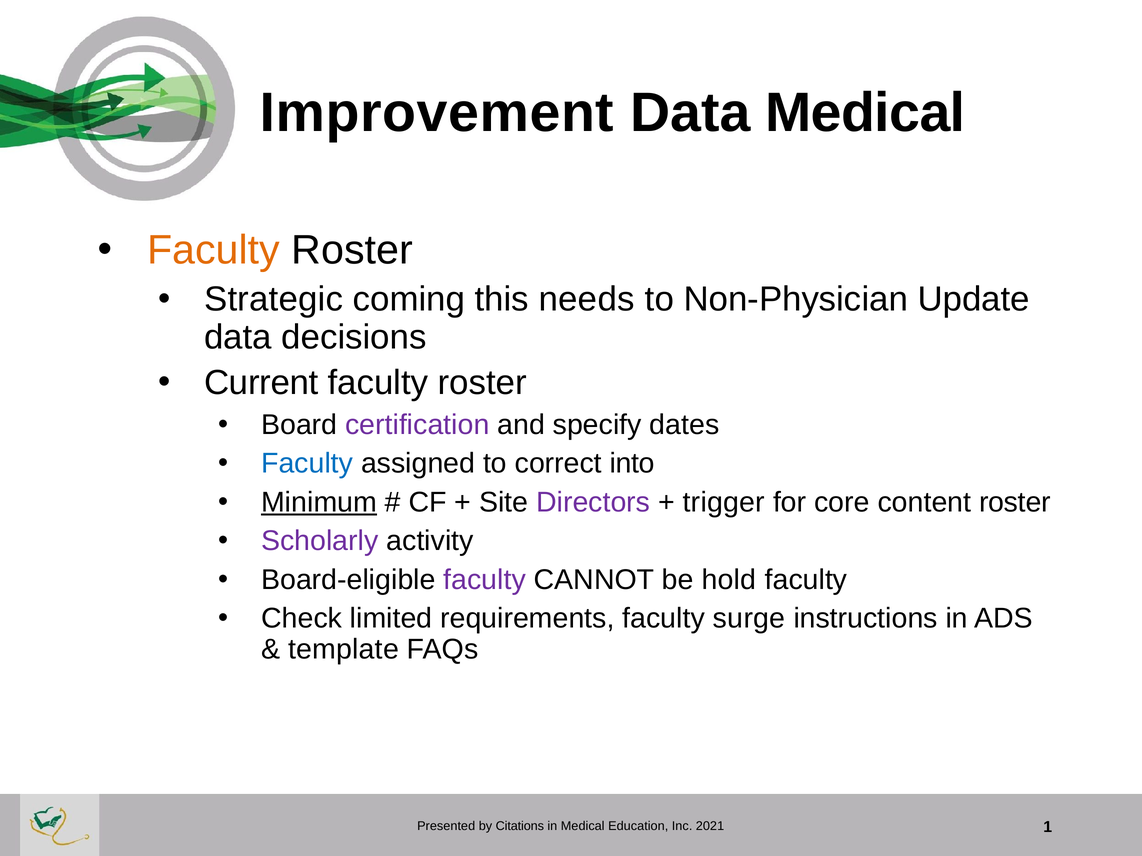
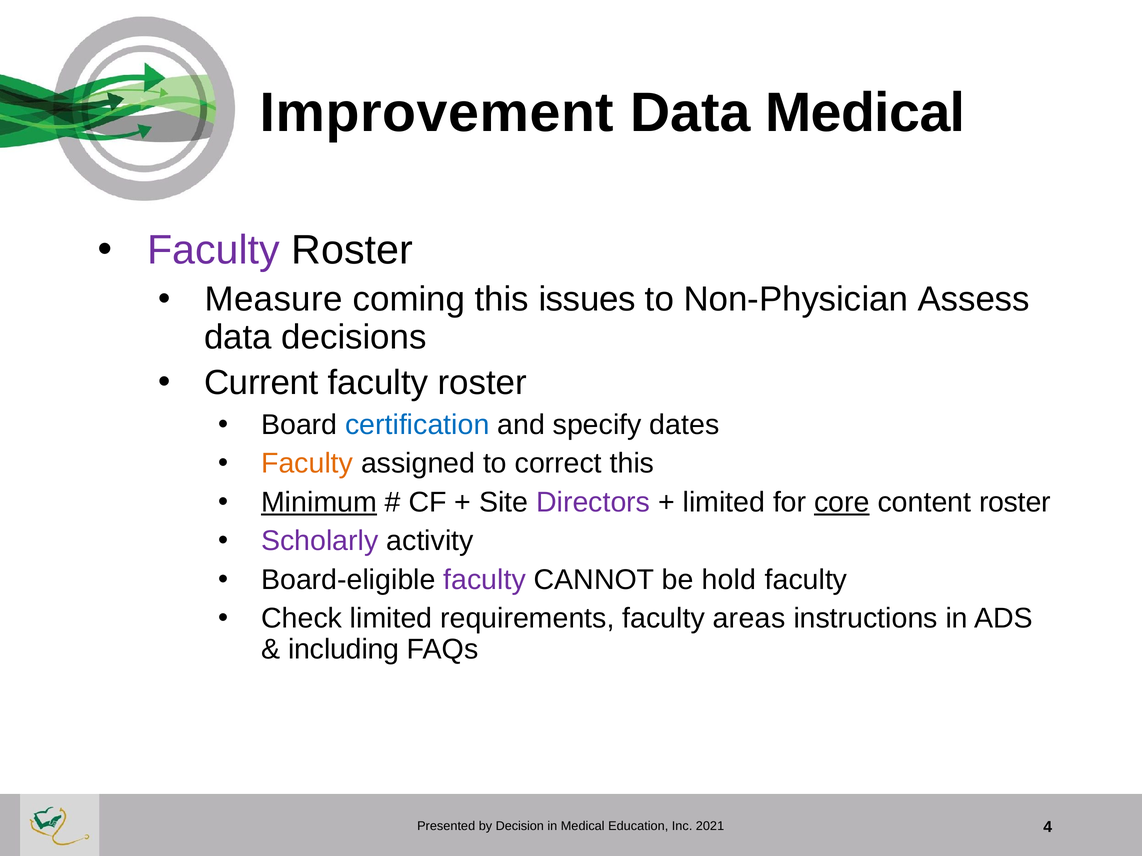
Faculty at (213, 250) colour: orange -> purple
Strategic: Strategic -> Measure
needs: needs -> issues
Update: Update -> Assess
certification colour: purple -> blue
Faculty at (307, 464) colour: blue -> orange
correct into: into -> this
trigger at (724, 503): trigger -> limited
core underline: none -> present
surge: surge -> areas
template: template -> including
Citations: Citations -> Decision
1: 1 -> 4
